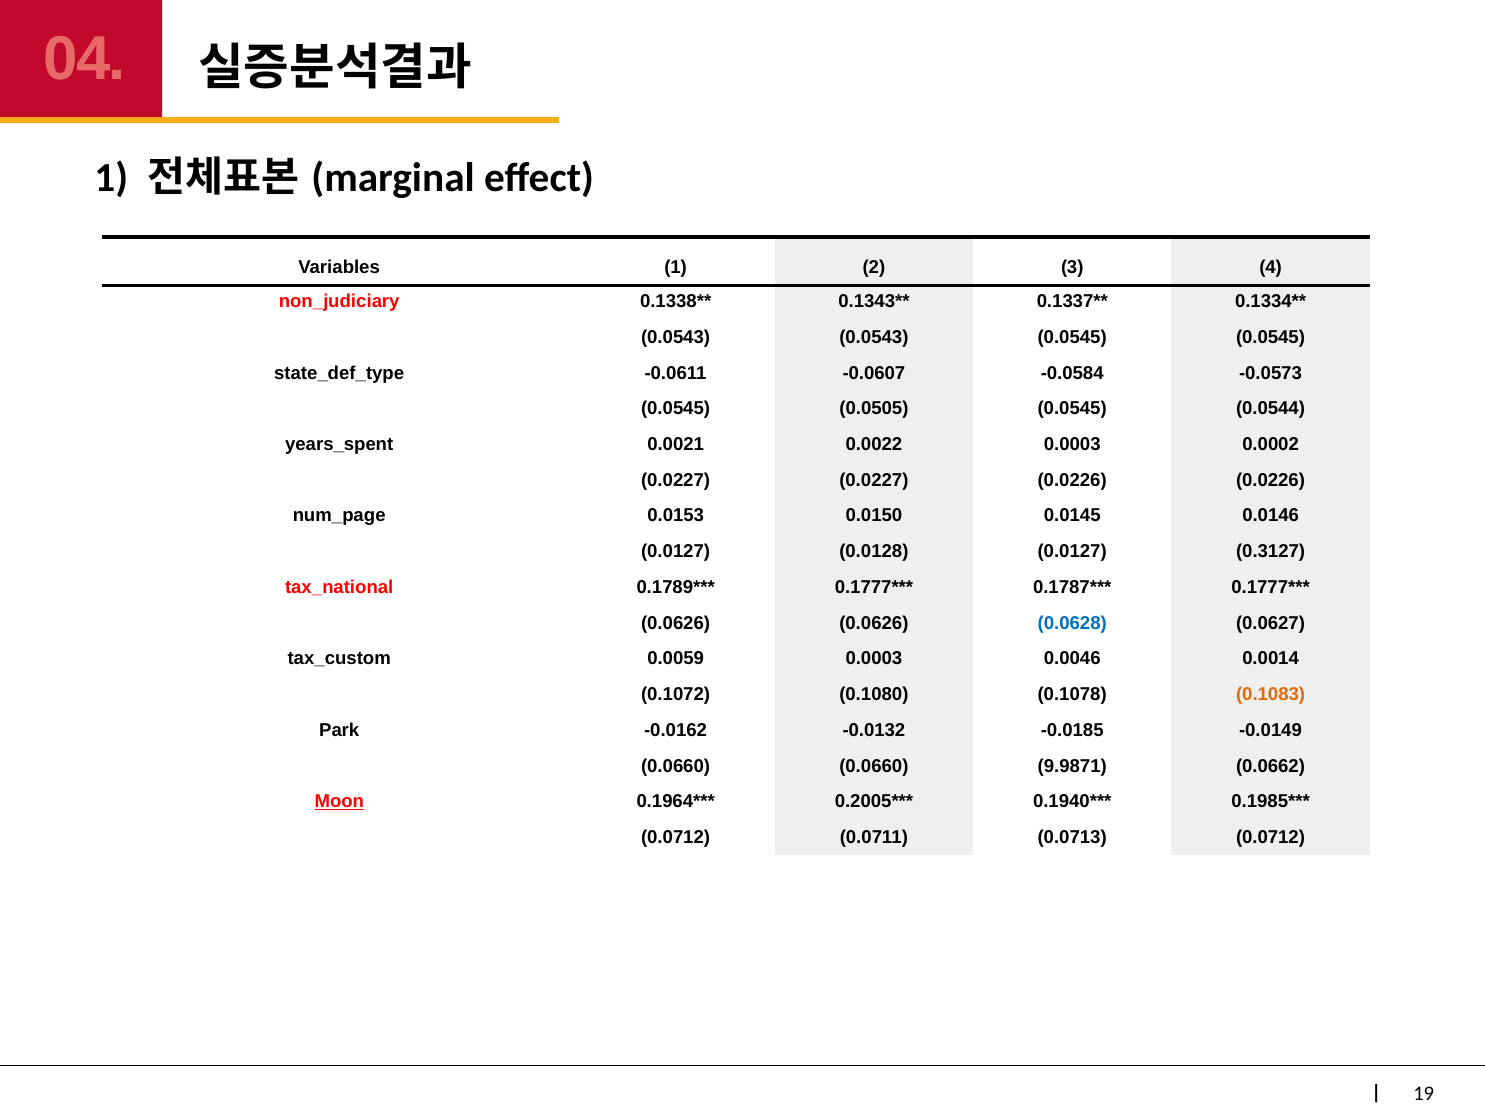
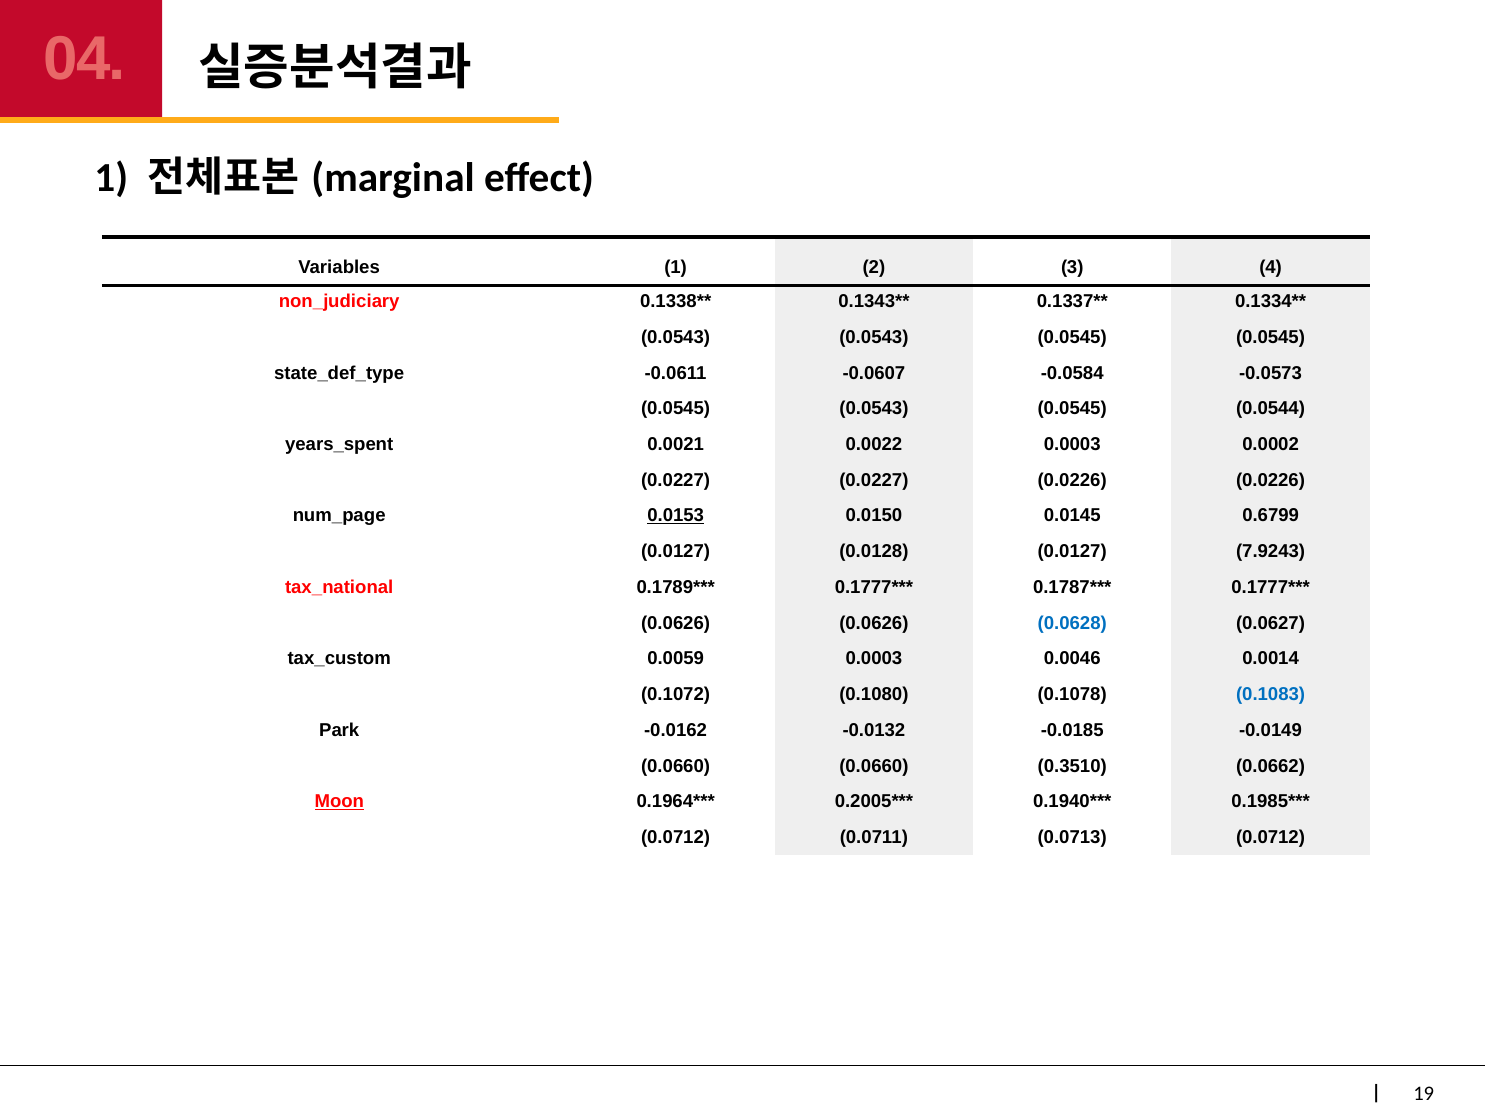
0.0545 0.0505: 0.0505 -> 0.0543
0.0153 underline: none -> present
0.0146: 0.0146 -> 0.6799
0.3127: 0.3127 -> 7.9243
0.1083 colour: orange -> blue
9.9871: 9.9871 -> 0.3510
